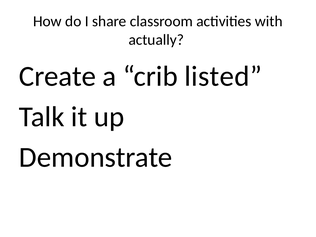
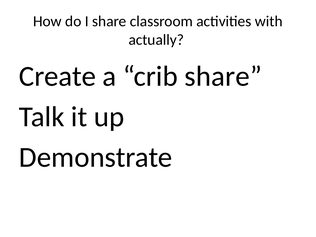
crib listed: listed -> share
